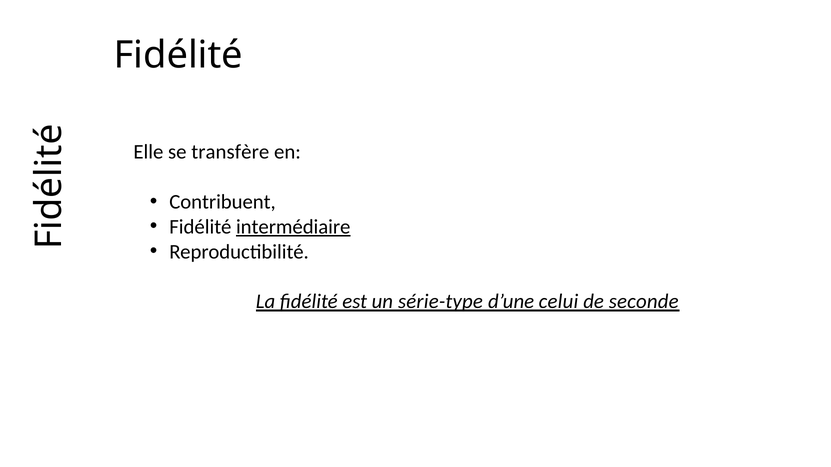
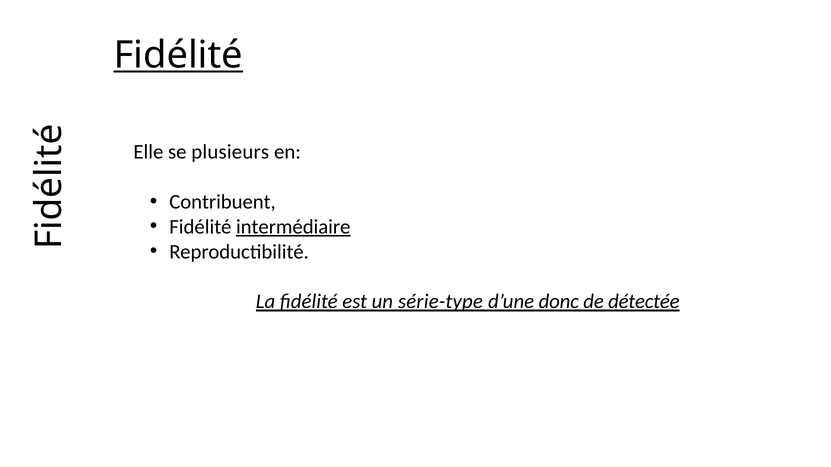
Fidélité at (178, 55) underline: none -> present
transfère: transfère -> plusieurs
celui: celui -> donc
seconde: seconde -> détectée
